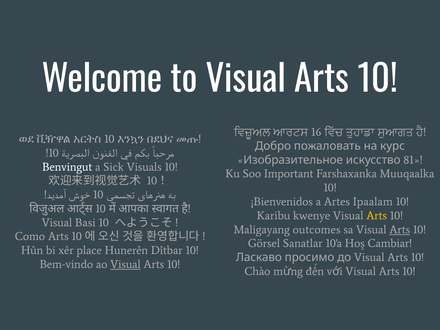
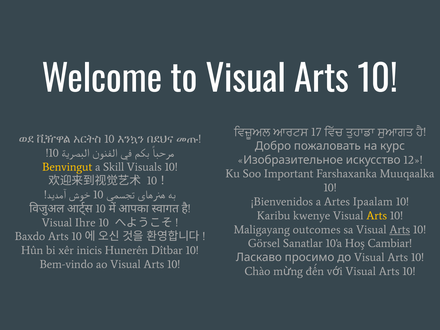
16: 16 -> 17
81: 81 -> 12
Benvingut colour: white -> yellow
Sick: Sick -> Skill
Basi: Basi -> Ihre
Como: Como -> Baxdo
place: place -> inicis
Visual at (125, 264) underline: present -> none
